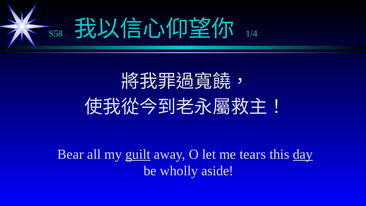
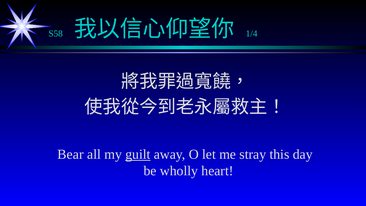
tears: tears -> stray
day underline: present -> none
aside: aside -> heart
